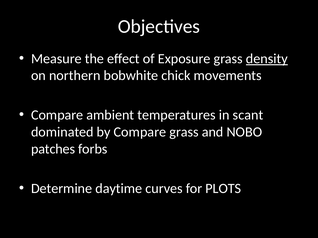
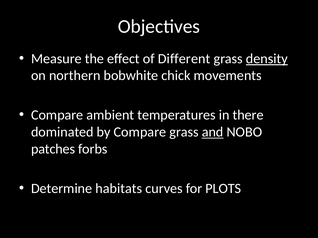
Exposure: Exposure -> Different
scant: scant -> there
and underline: none -> present
daytime: daytime -> habitats
